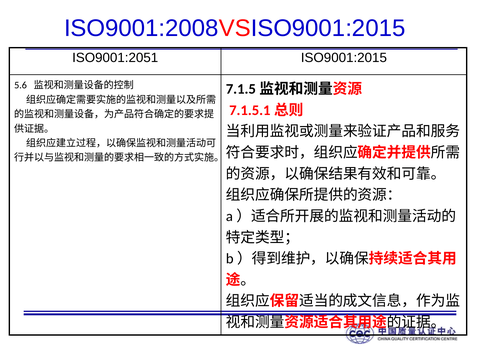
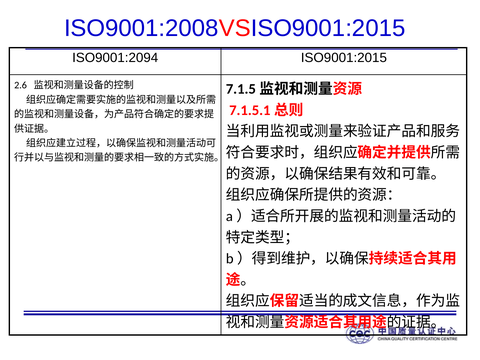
ISO9001:2051: ISO9001:2051 -> ISO9001:2094
5.6: 5.6 -> 2.6
